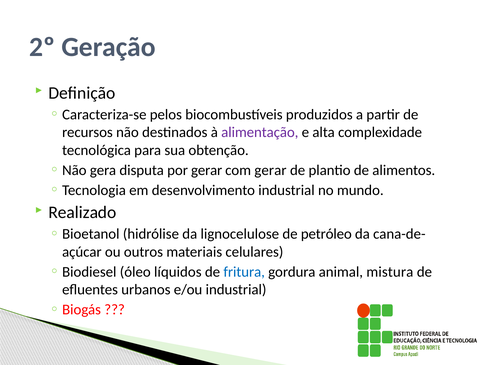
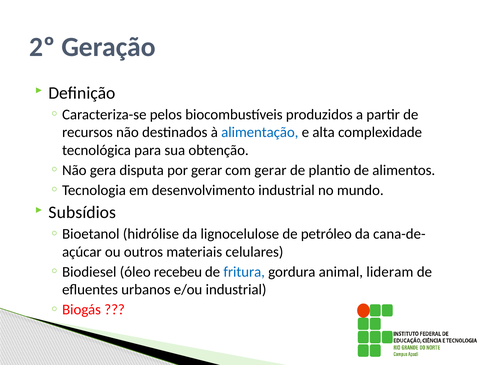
alimentação colour: purple -> blue
Realizado: Realizado -> Subsídios
líquidos: líquidos -> recebeu
mistura: mistura -> lideram
